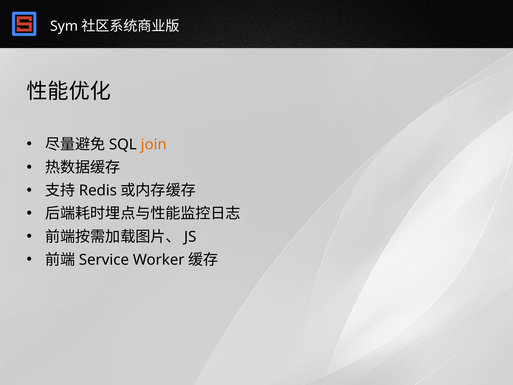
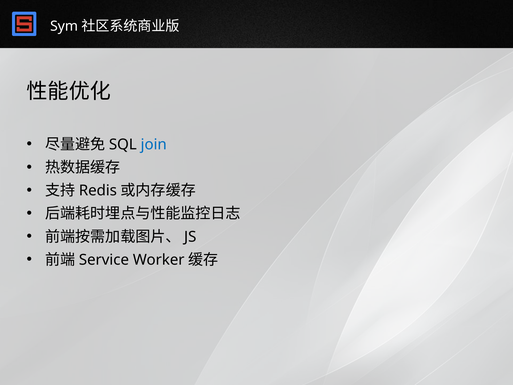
join colour: orange -> blue
